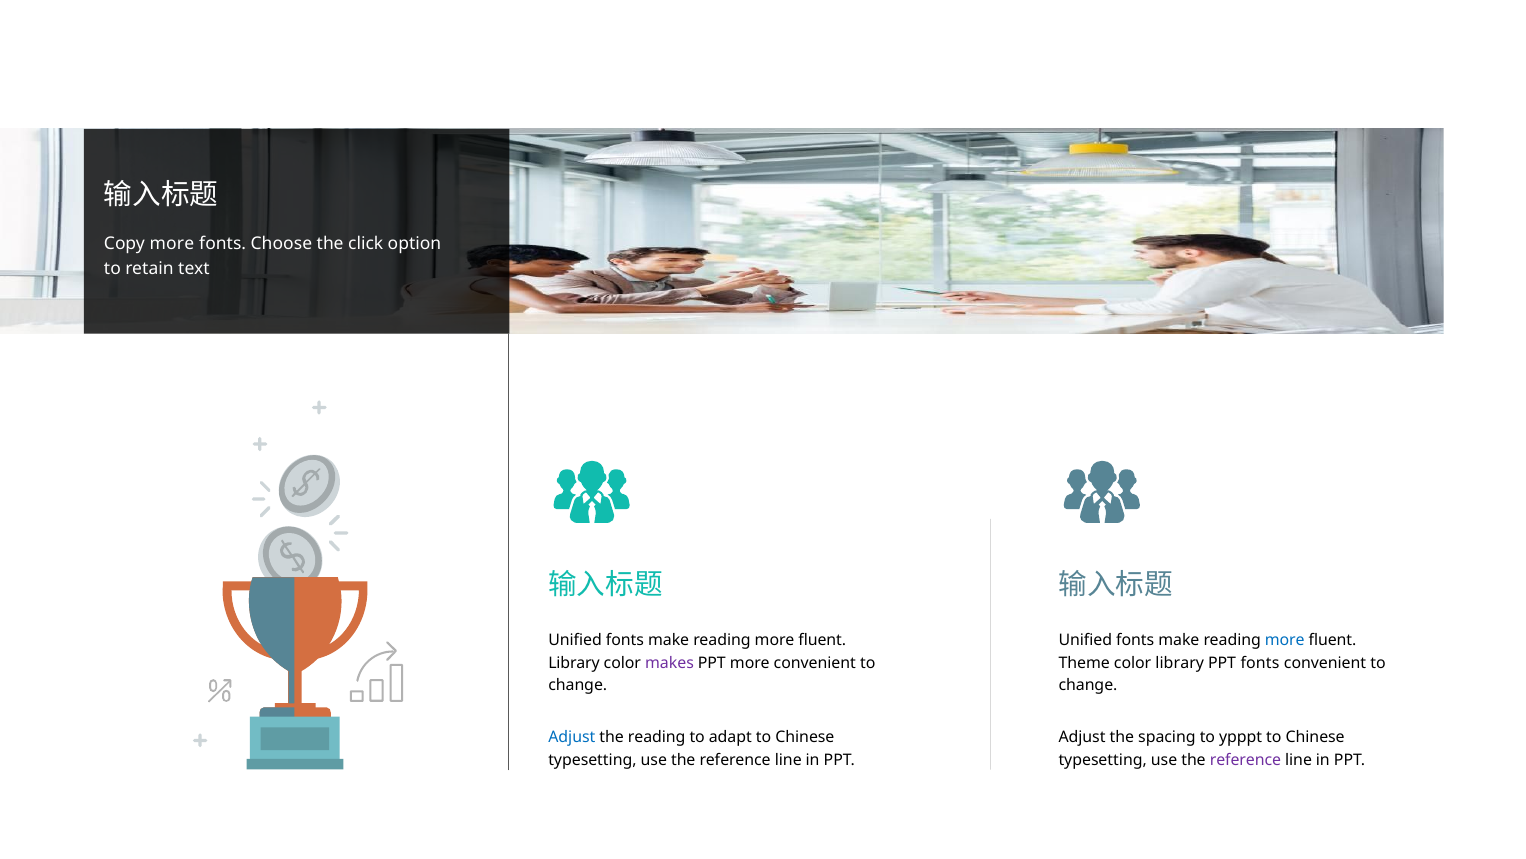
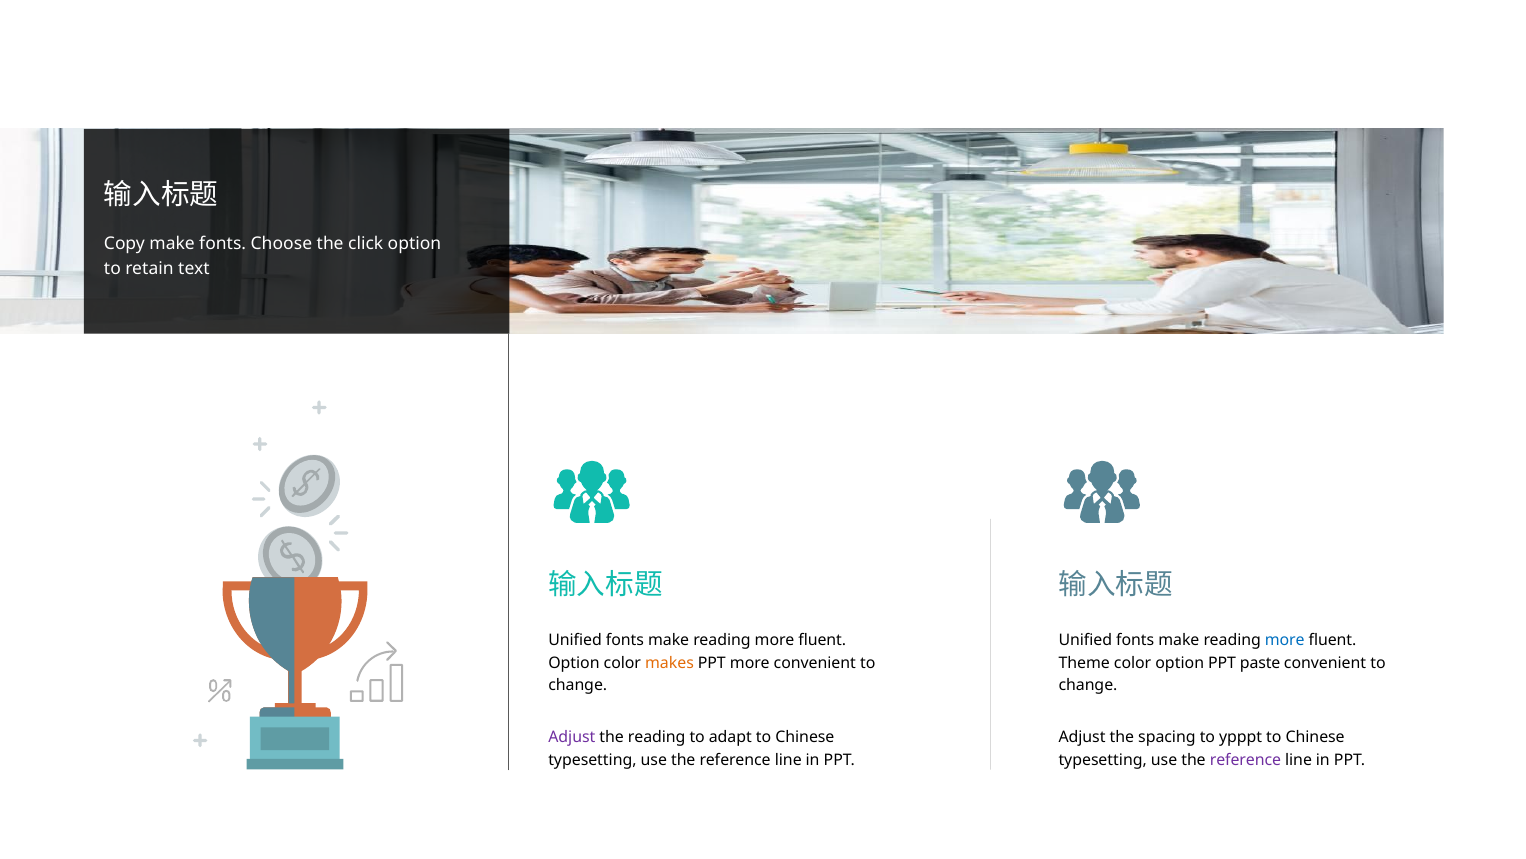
Copy more: more -> make
Library at (574, 662): Library -> Option
makes colour: purple -> orange
color library: library -> option
PPT fonts: fonts -> paste
Adjust at (572, 737) colour: blue -> purple
